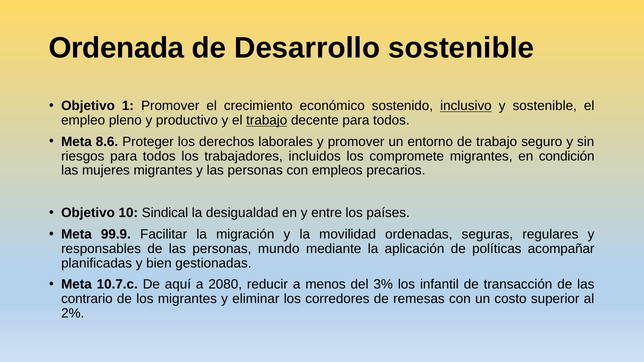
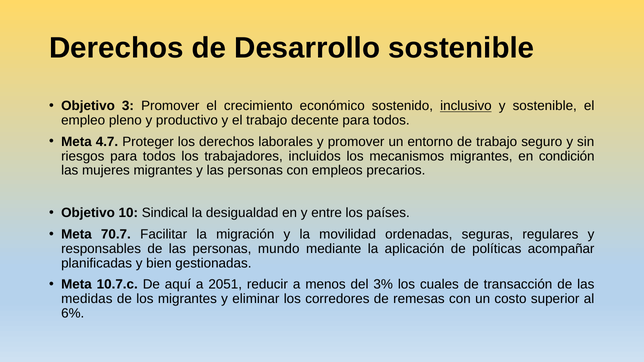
Ordenada at (116, 48): Ordenada -> Derechos
1: 1 -> 3
trabajo at (267, 121) underline: present -> none
8.6: 8.6 -> 4.7
compromete: compromete -> mecanismos
99.9: 99.9 -> 70.7
2080: 2080 -> 2051
infantil: infantil -> cuales
contrario: contrario -> medidas
2%: 2% -> 6%
